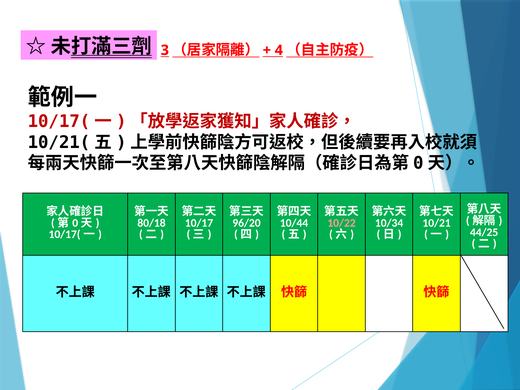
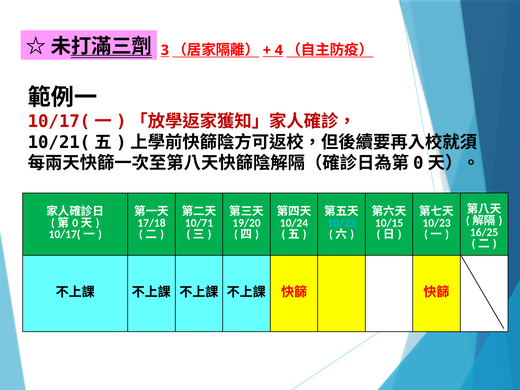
80/18: 80/18 -> 17/18
10/17: 10/17 -> 10/71
96/20: 96/20 -> 19/20
10/44: 10/44 -> 10/24
10/22 colour: pink -> light blue
10/34: 10/34 -> 10/15
10/21: 10/21 -> 10/23
44/25: 44/25 -> 16/25
